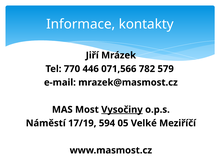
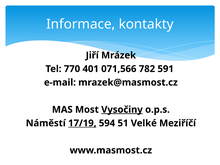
446: 446 -> 401
579: 579 -> 591
17/19 underline: none -> present
05: 05 -> 51
